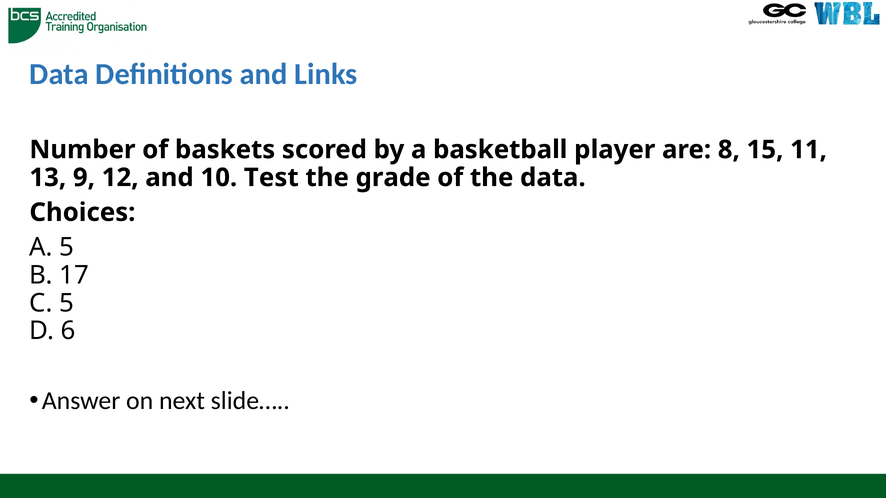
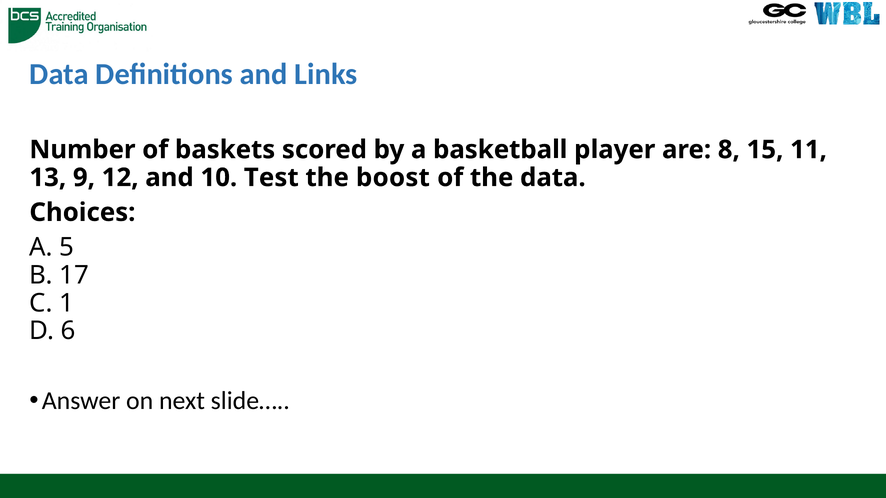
grade: grade -> boost
C 5: 5 -> 1
